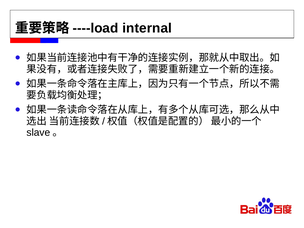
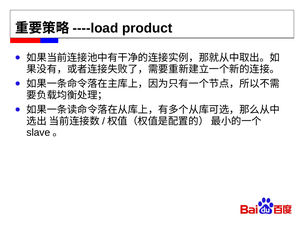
internal: internal -> product
